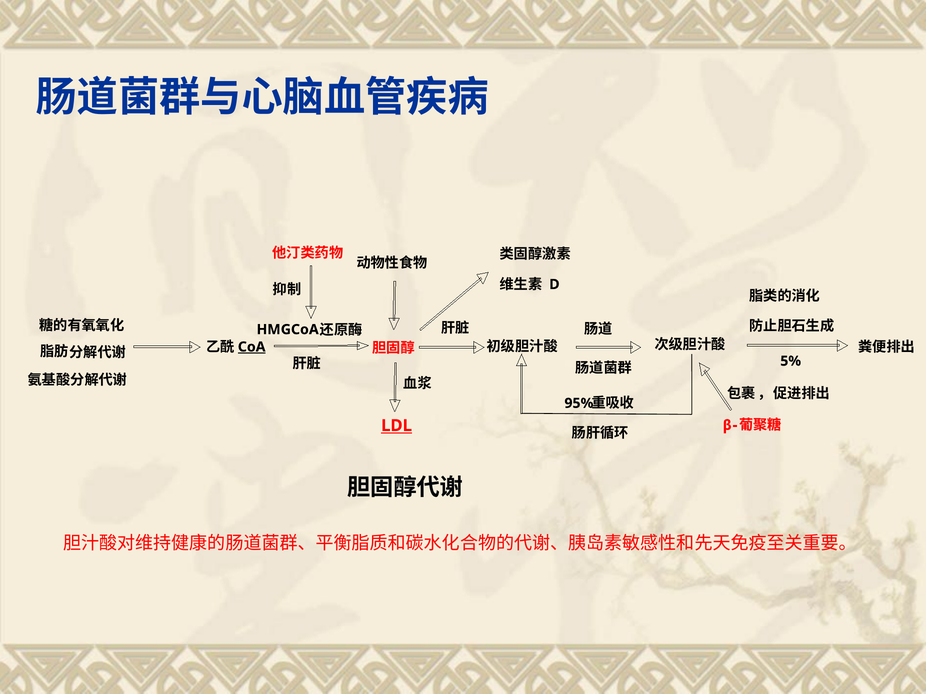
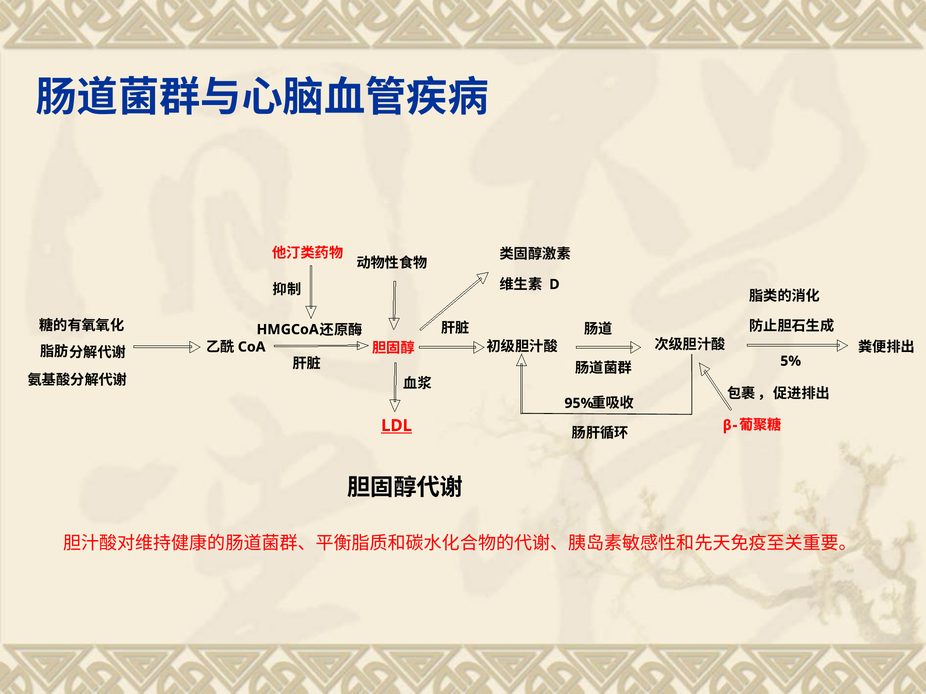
CoA underline: present -> none
